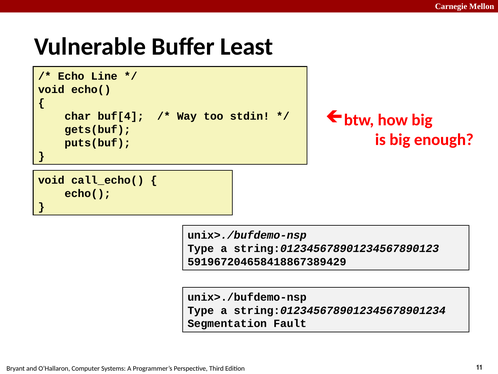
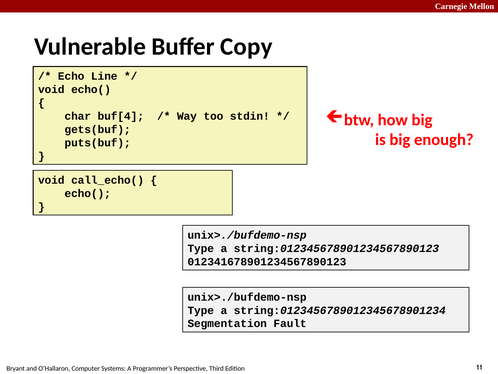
Least: Least -> Copy
591967204658418867389429: 591967204658418867389429 -> 012341678901234567890123
